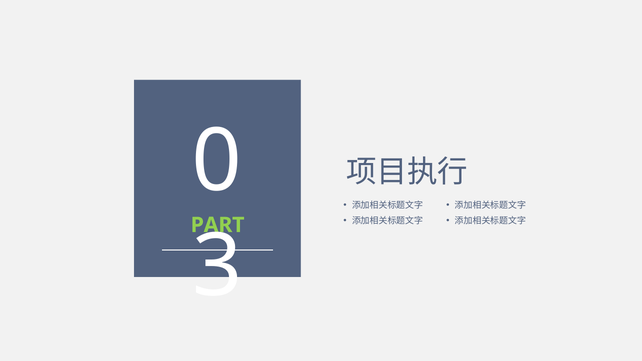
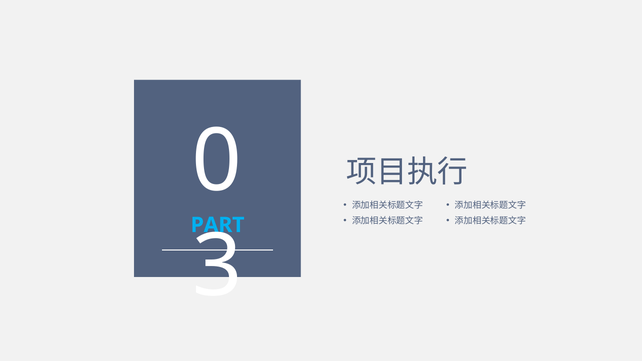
PART colour: light green -> light blue
